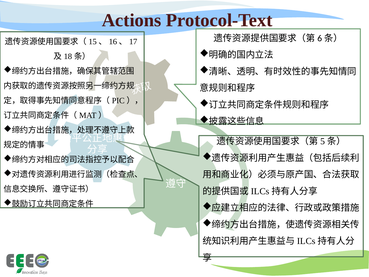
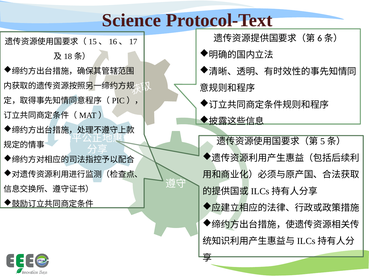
Actions: Actions -> Science
